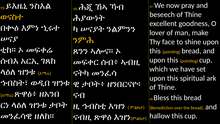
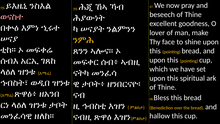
ወናስተ colour: yellow -> pink
